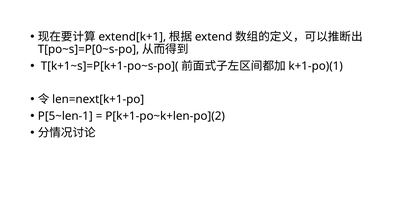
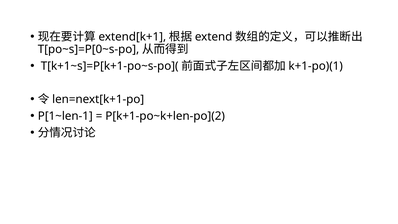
P[5~len-1: P[5~len-1 -> P[1~len-1
